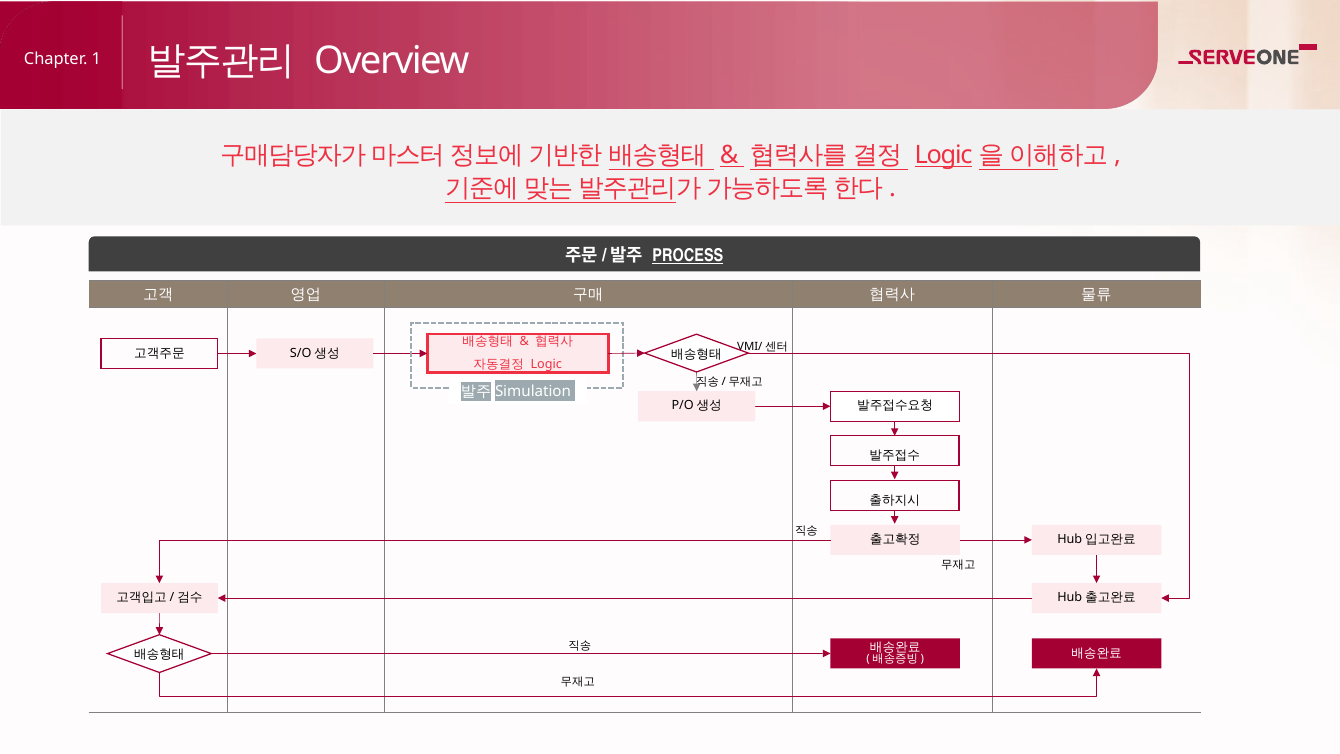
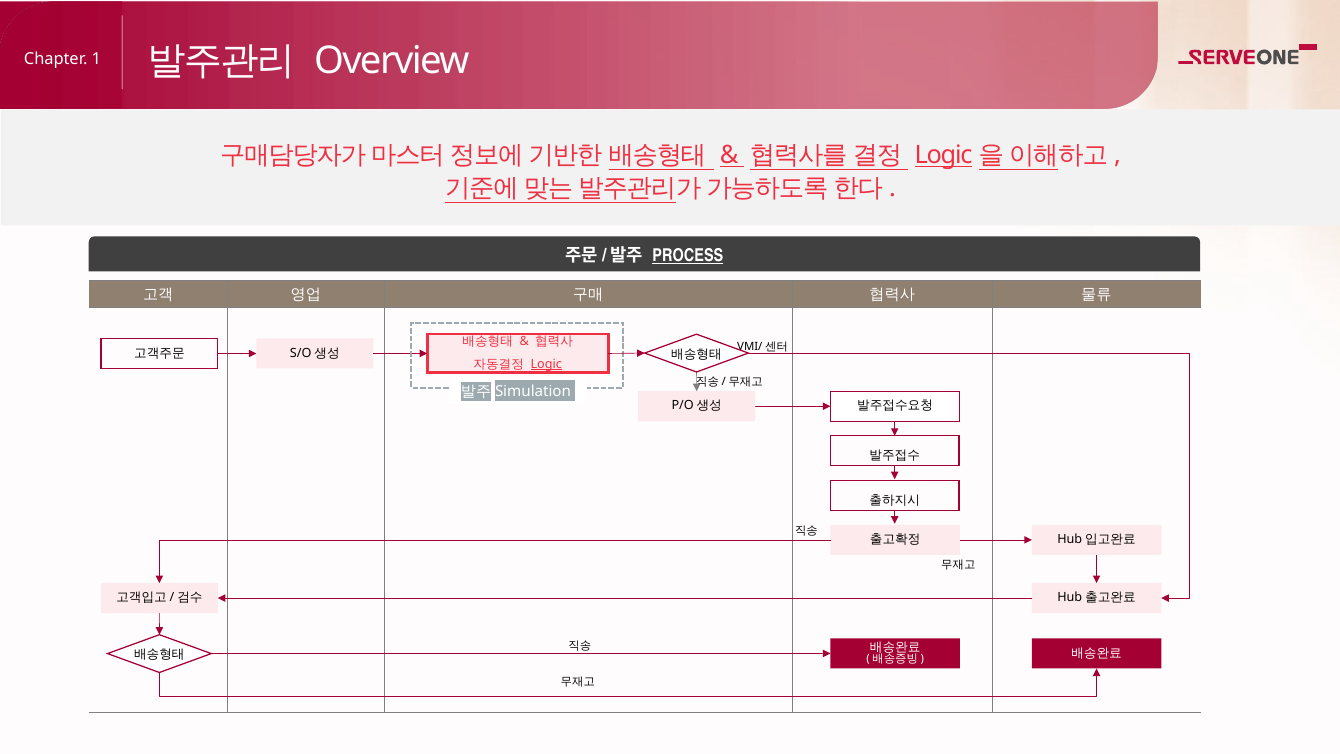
Logic underline: none -> present
